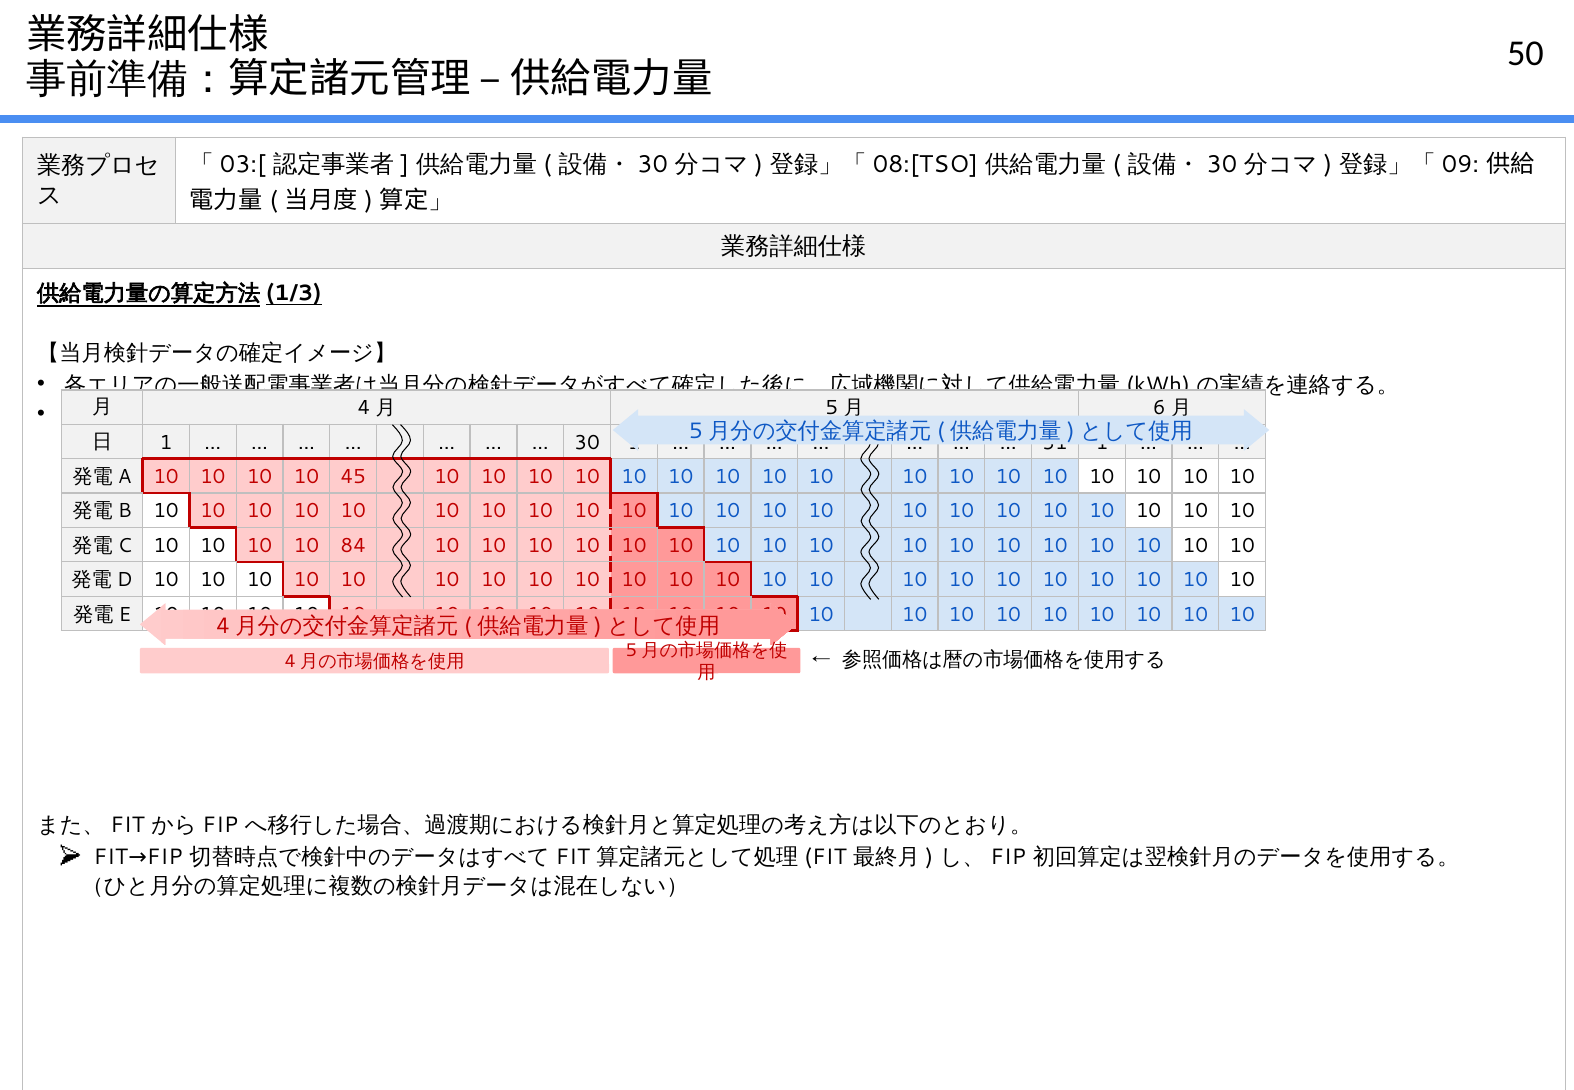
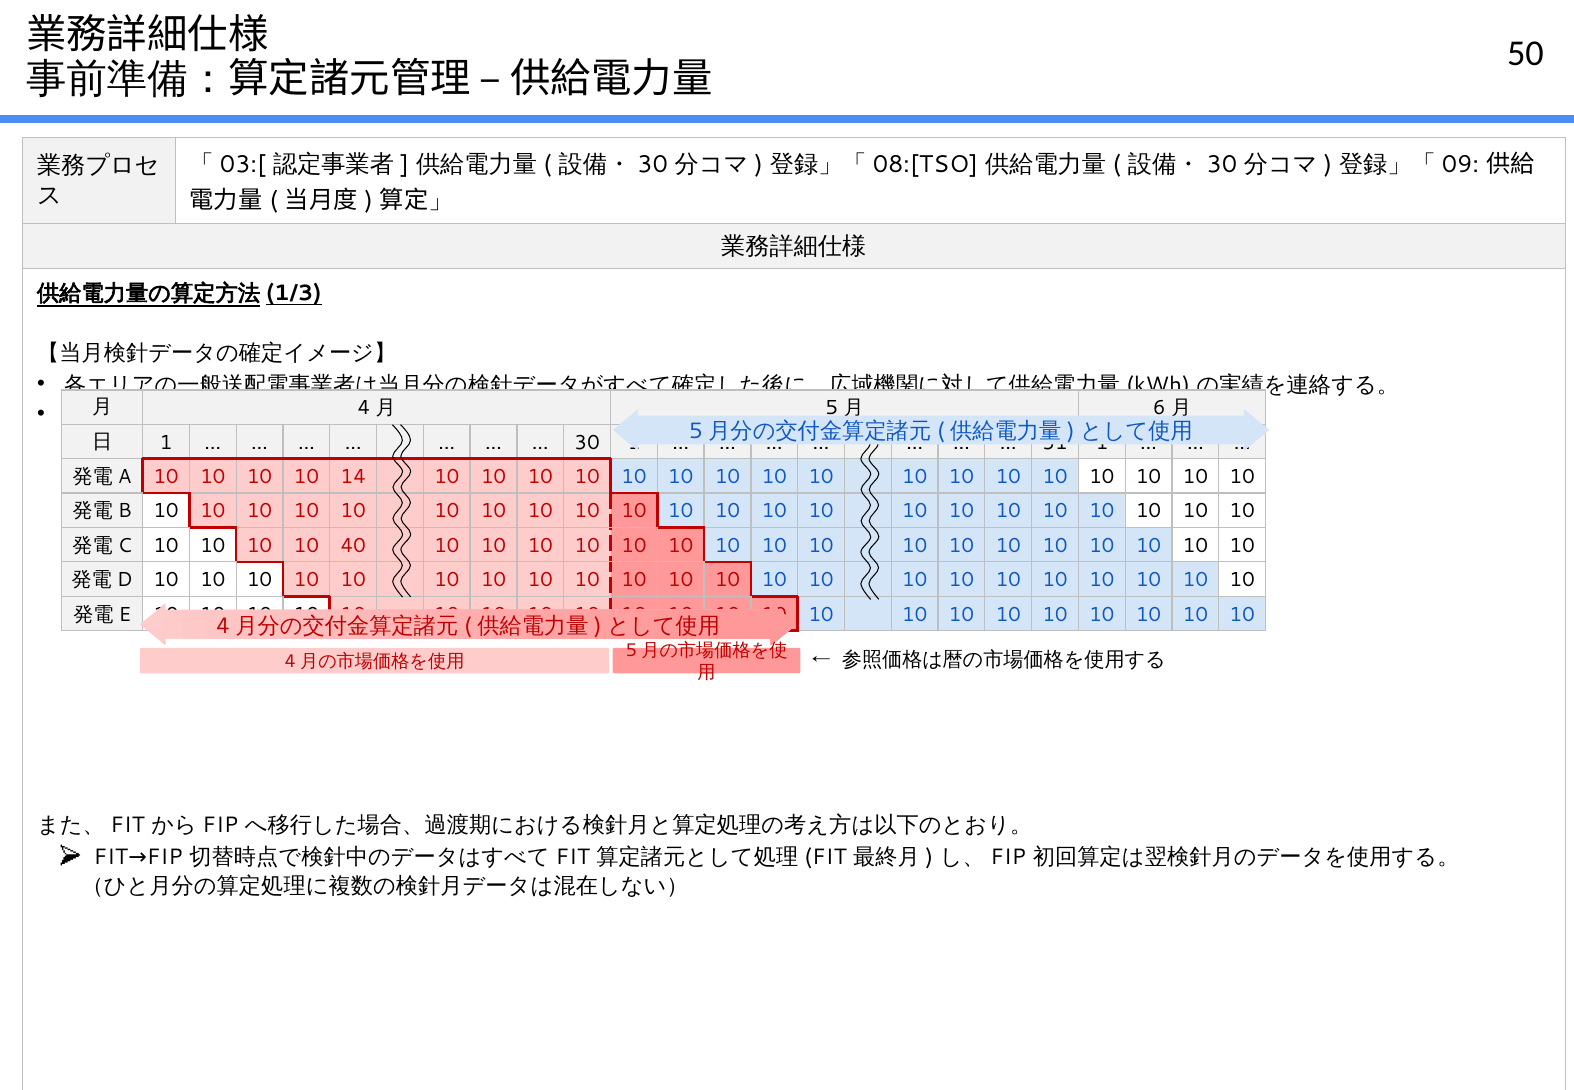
45: 45 -> 14
84: 84 -> 40
